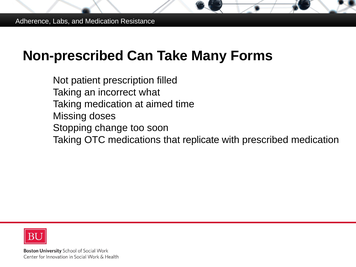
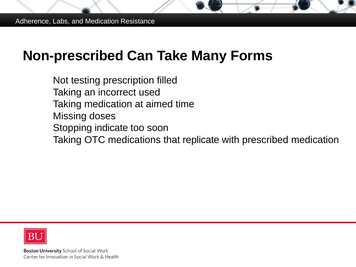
patient: patient -> testing
what: what -> used
change: change -> indicate
